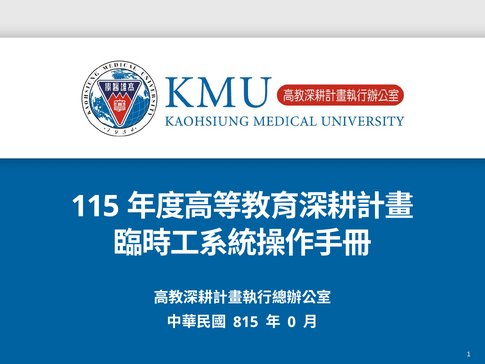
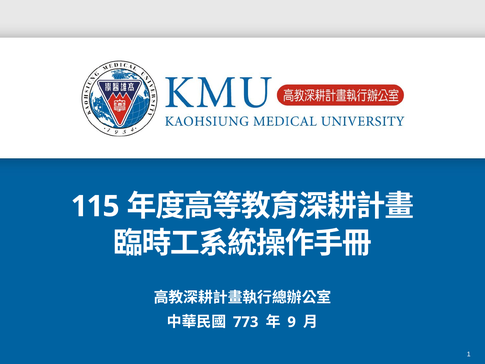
815: 815 -> 773
0: 0 -> 9
